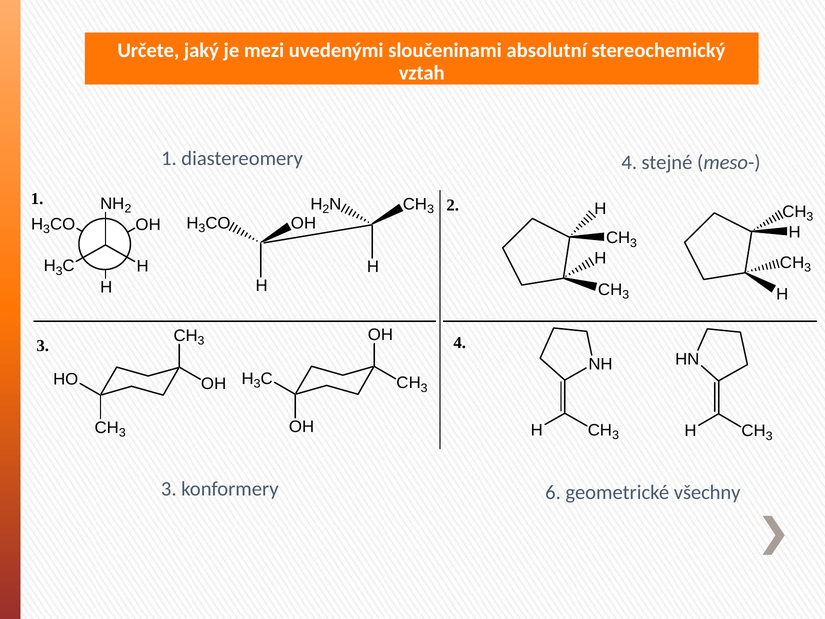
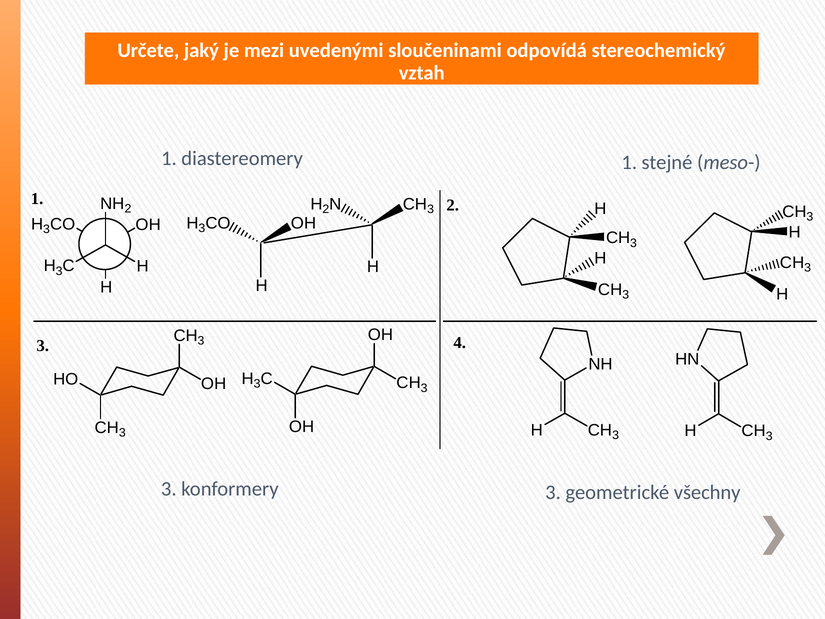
absolutní: absolutní -> odpovídá
diastereomery 4: 4 -> 1
konformery 6: 6 -> 3
